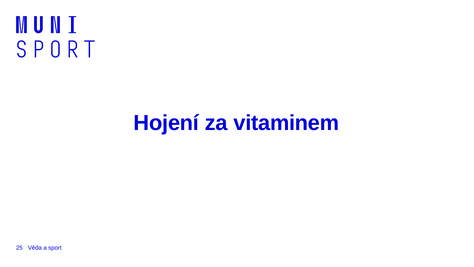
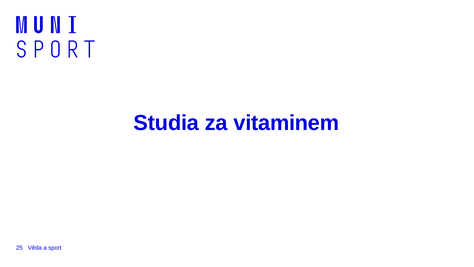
Hojení: Hojení -> Studia
